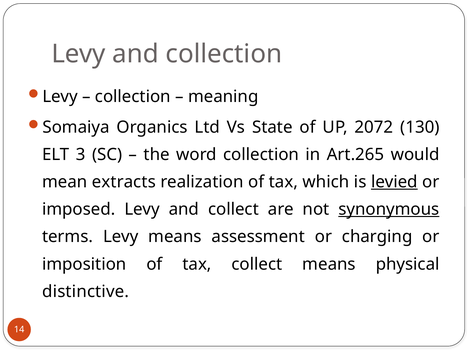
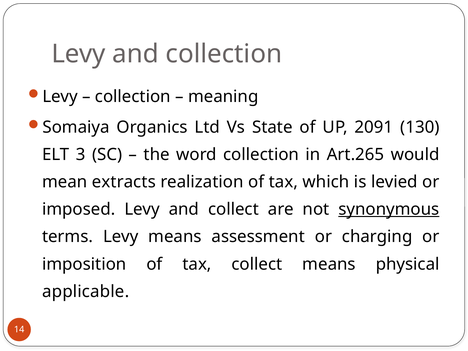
2072: 2072 -> 2091
levied underline: present -> none
distinctive: distinctive -> applicable
